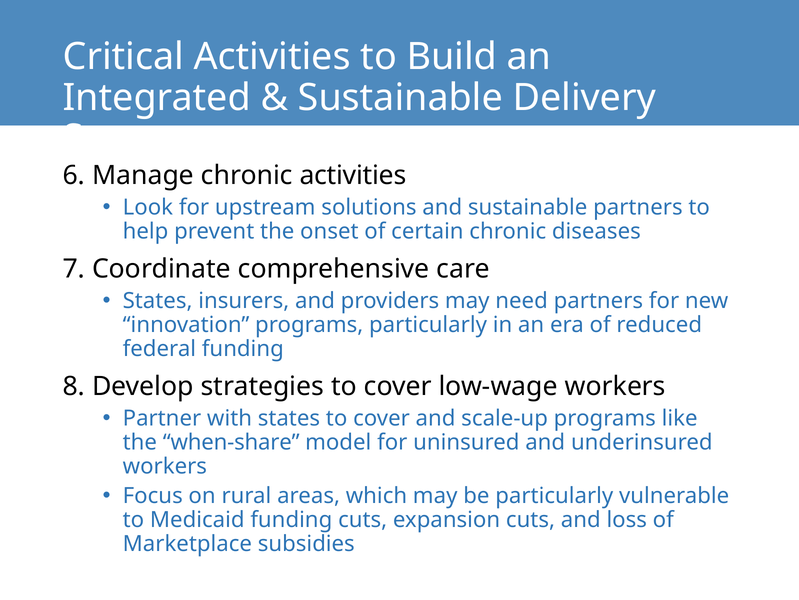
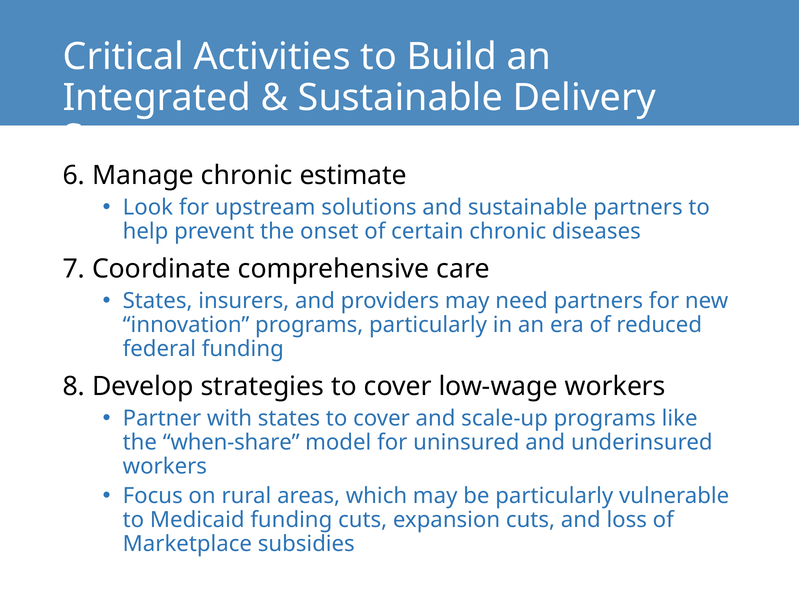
chronic activities: activities -> estimate
